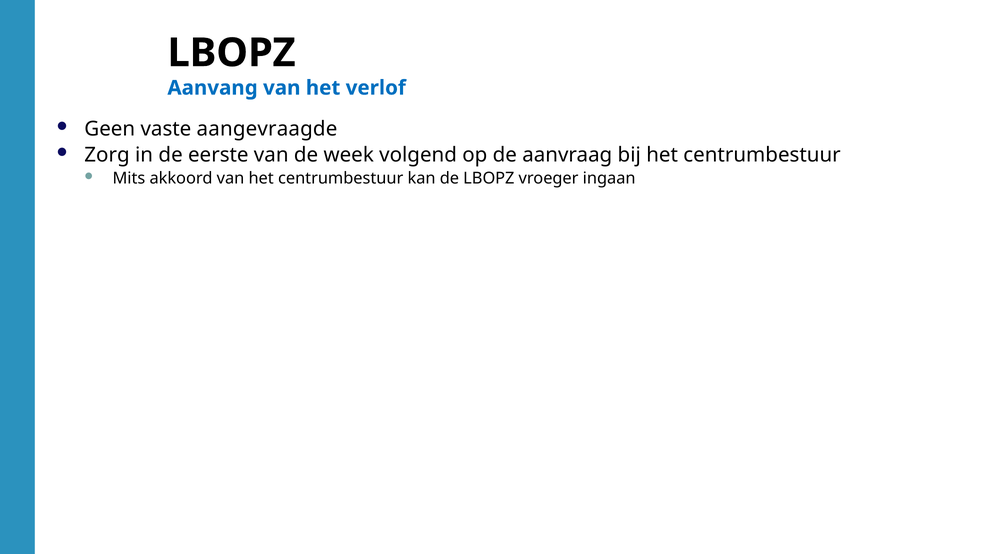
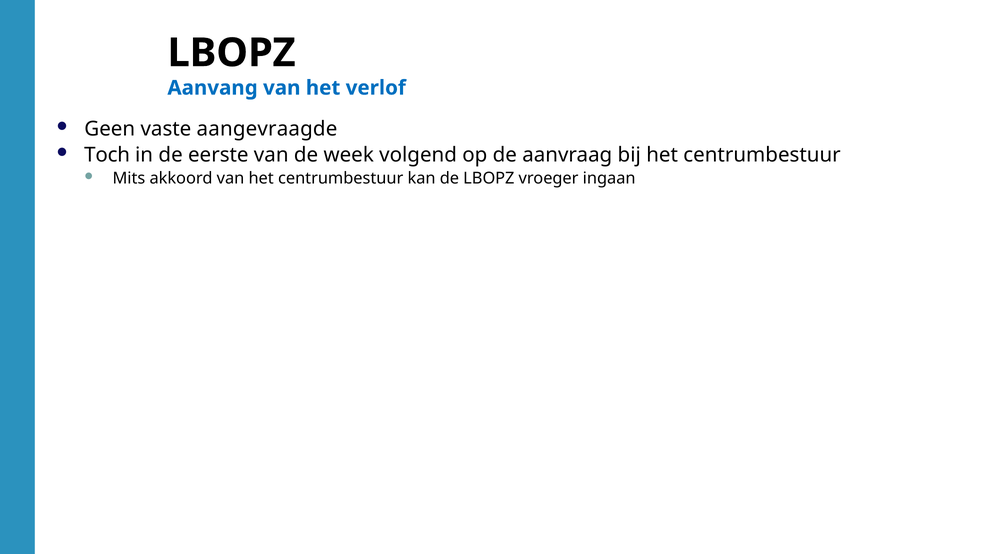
Zorg: Zorg -> Toch
